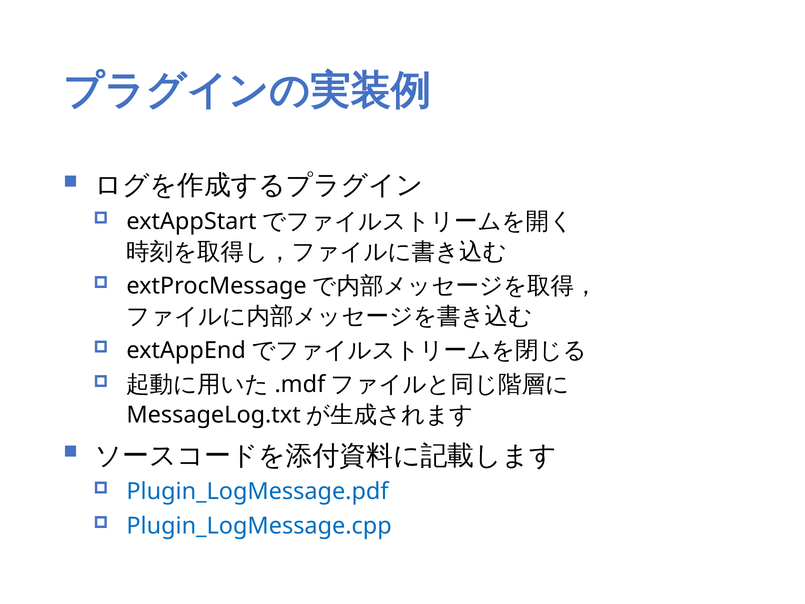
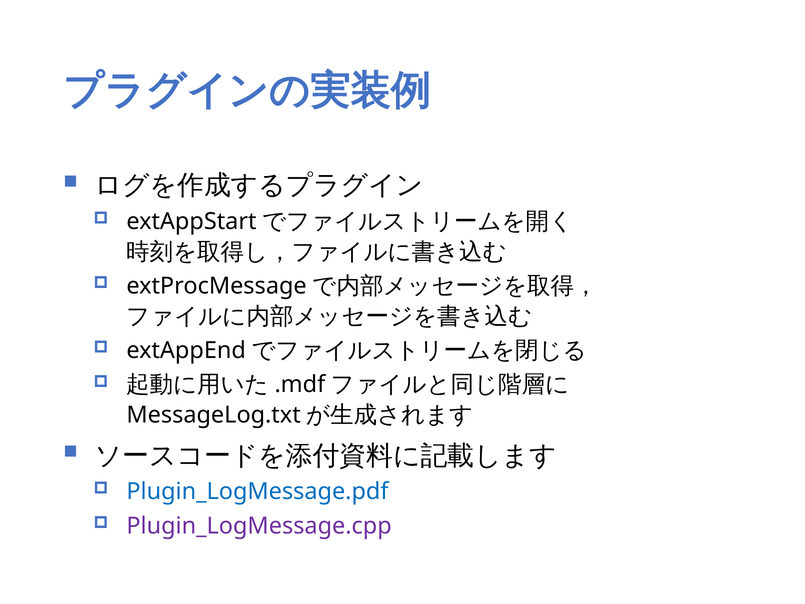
Plugin_LogMessage.cpp colour: blue -> purple
